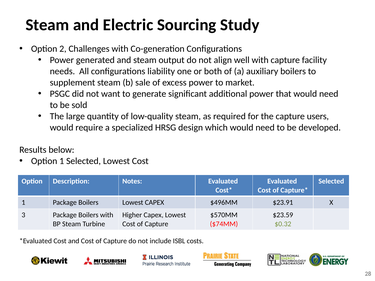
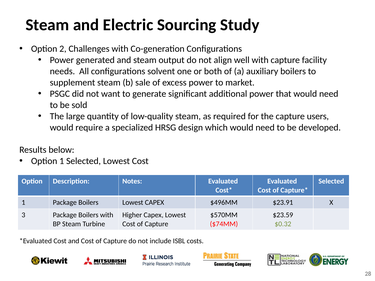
liability: liability -> solvent
